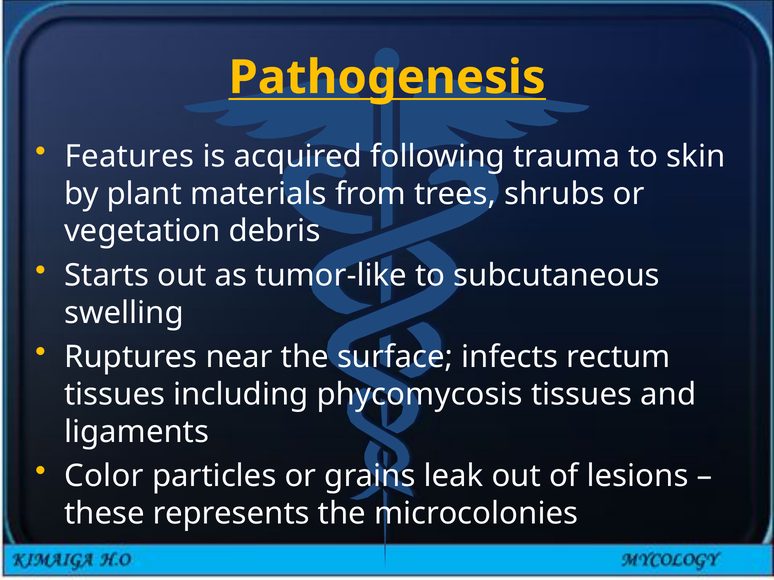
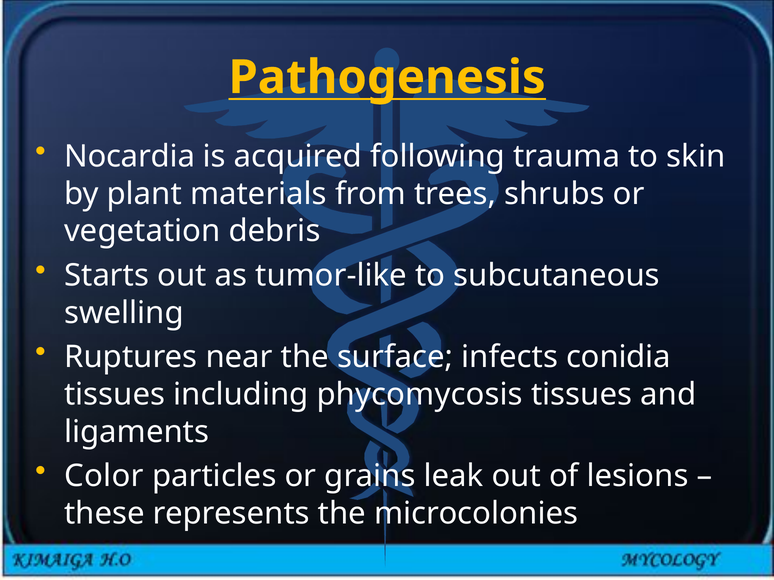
Features: Features -> Nocardia
rectum: rectum -> conidia
